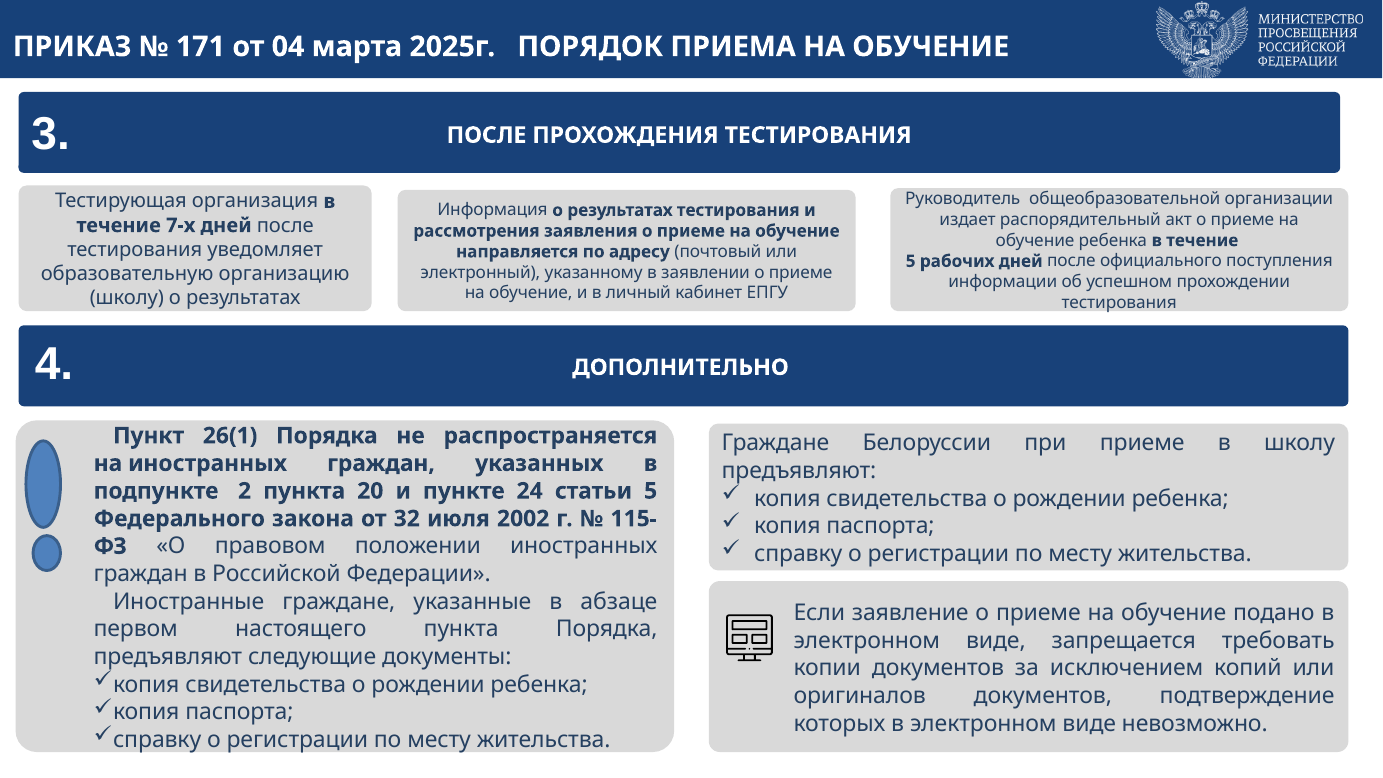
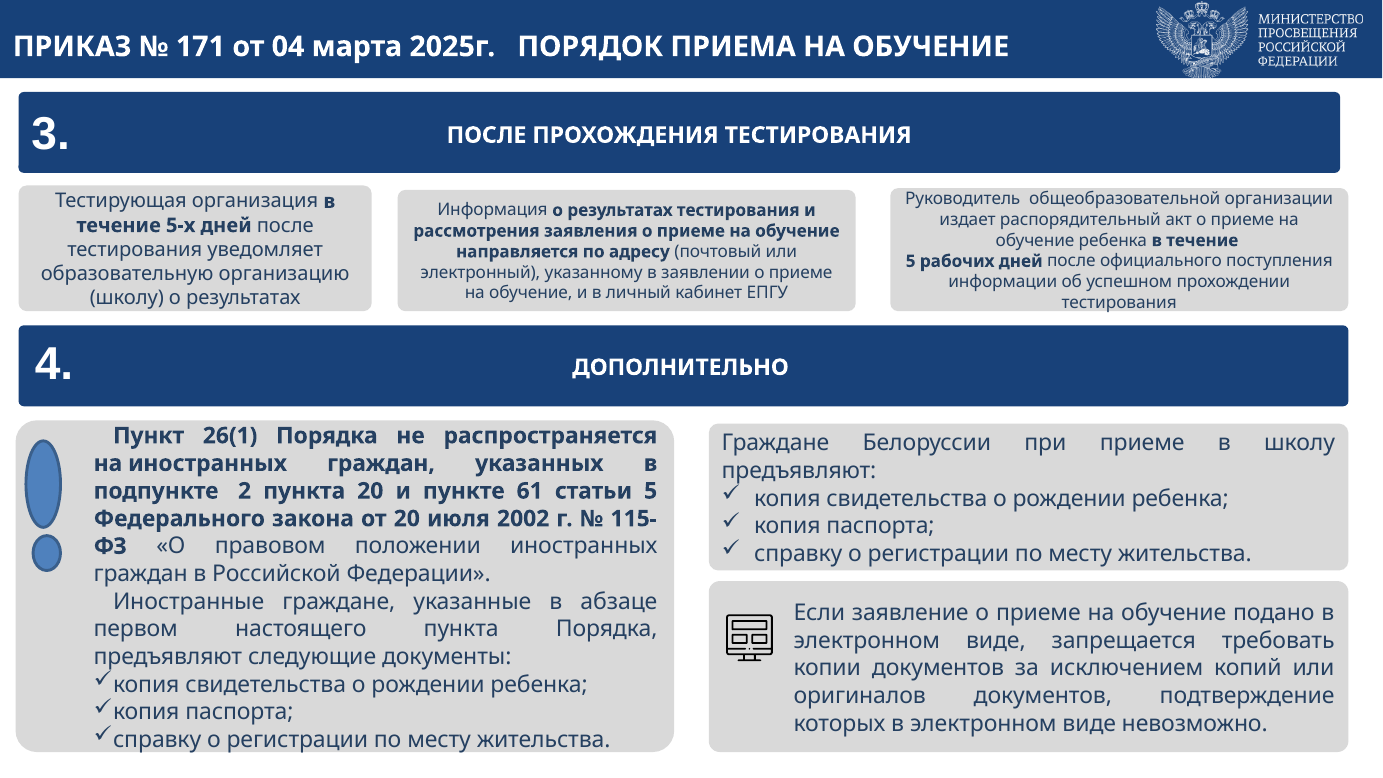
7-х: 7-х -> 5-х
24: 24 -> 61
от 32: 32 -> 20
